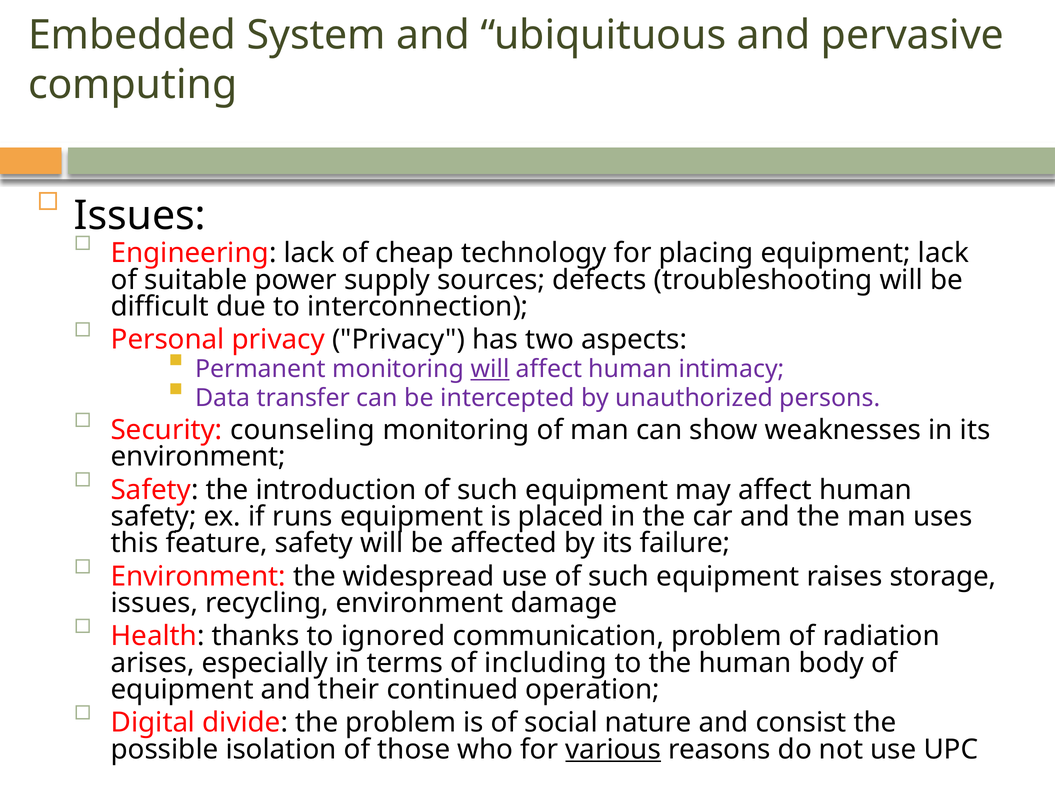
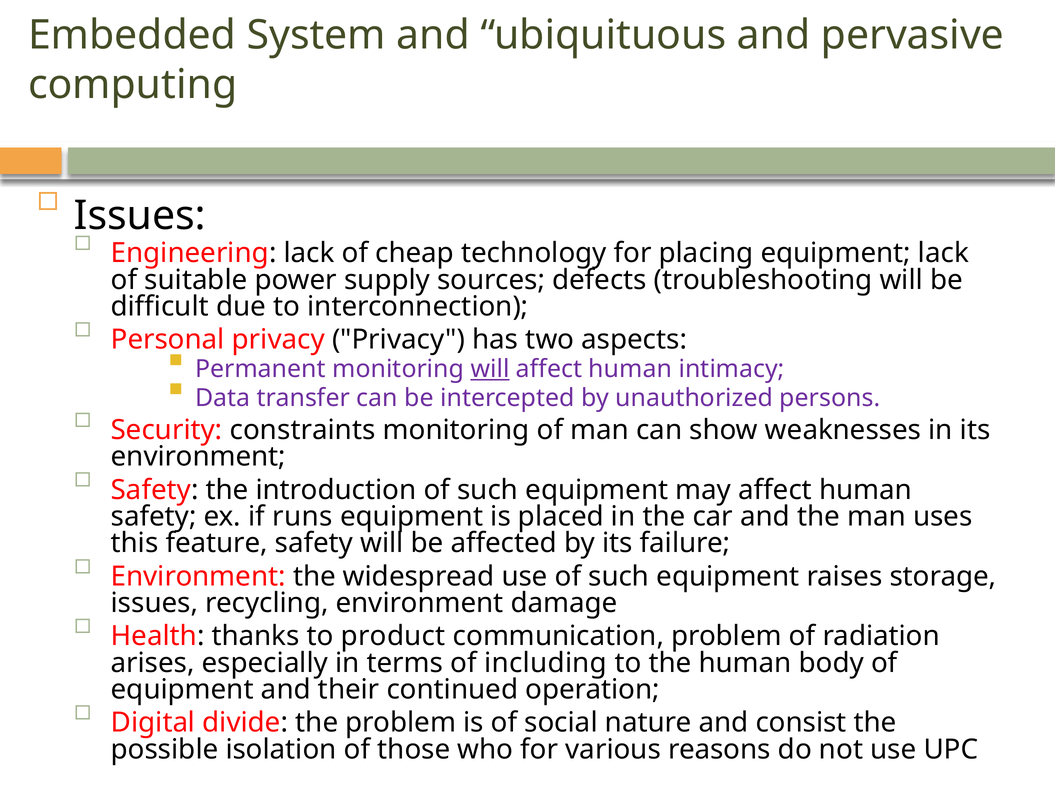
counseling: counseling -> constraints
ignored: ignored -> product
various underline: present -> none
